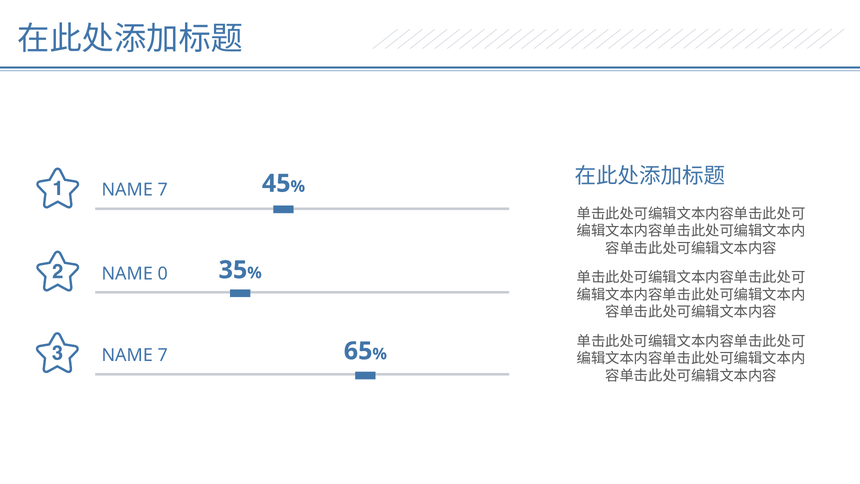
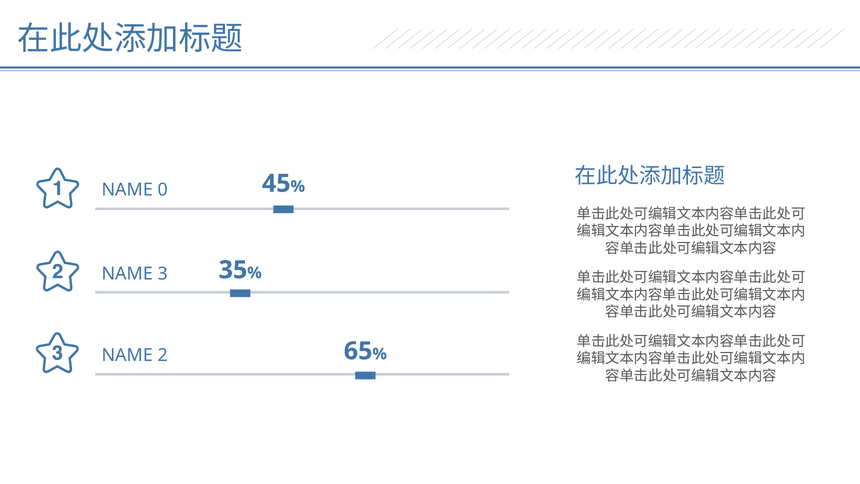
7 at (163, 190): 7 -> 0
0: 0 -> 3
7 at (163, 355): 7 -> 2
